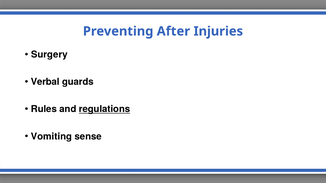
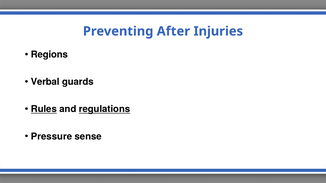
Surgery: Surgery -> Regions
Rules underline: none -> present
Vomiting: Vomiting -> Pressure
